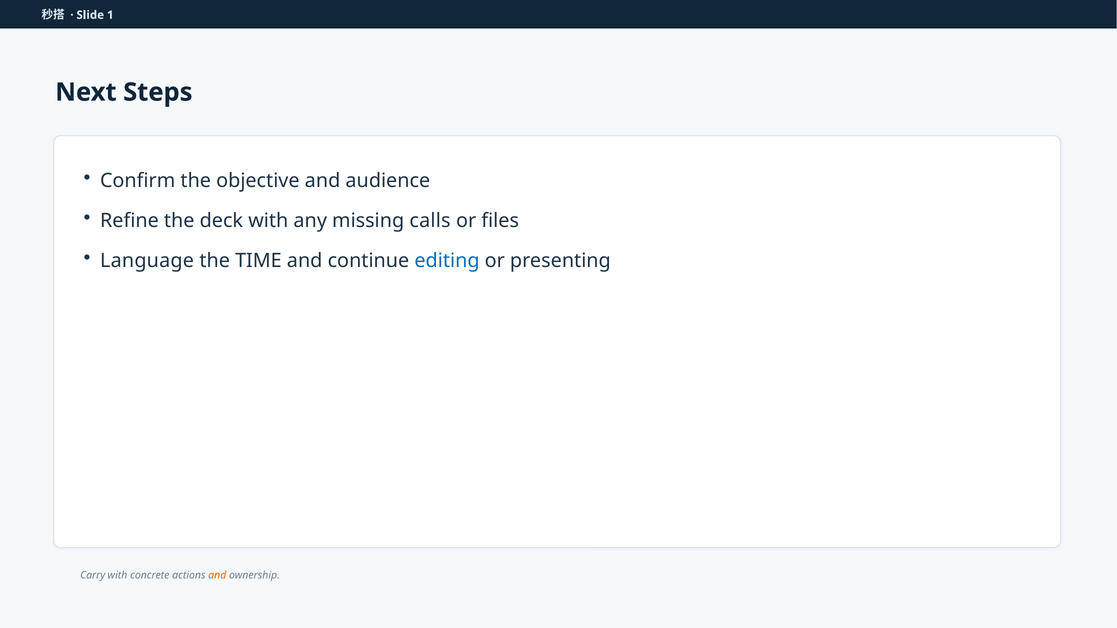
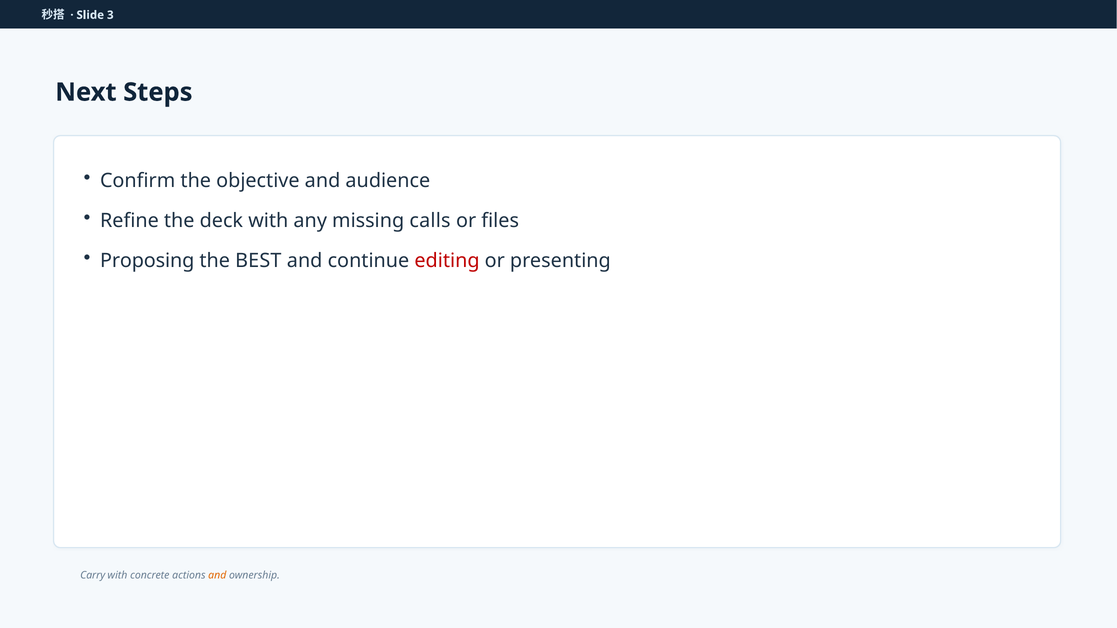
1: 1 -> 3
Language: Language -> Proposing
TIME: TIME -> BEST
editing colour: blue -> red
